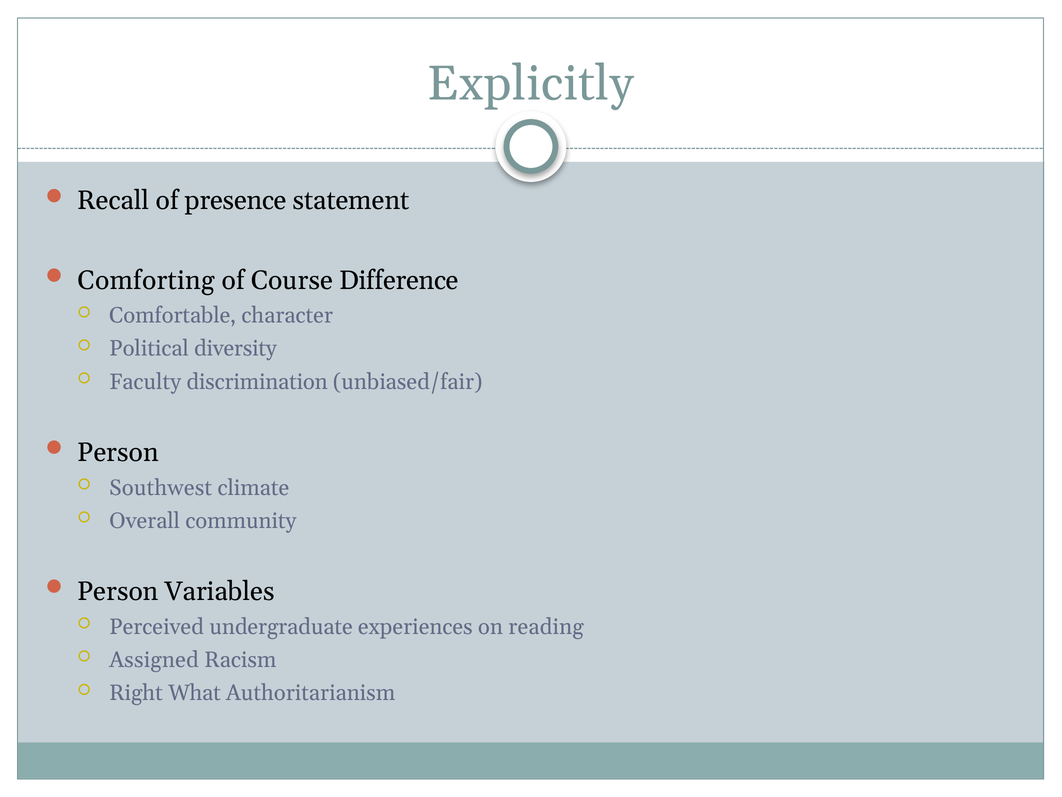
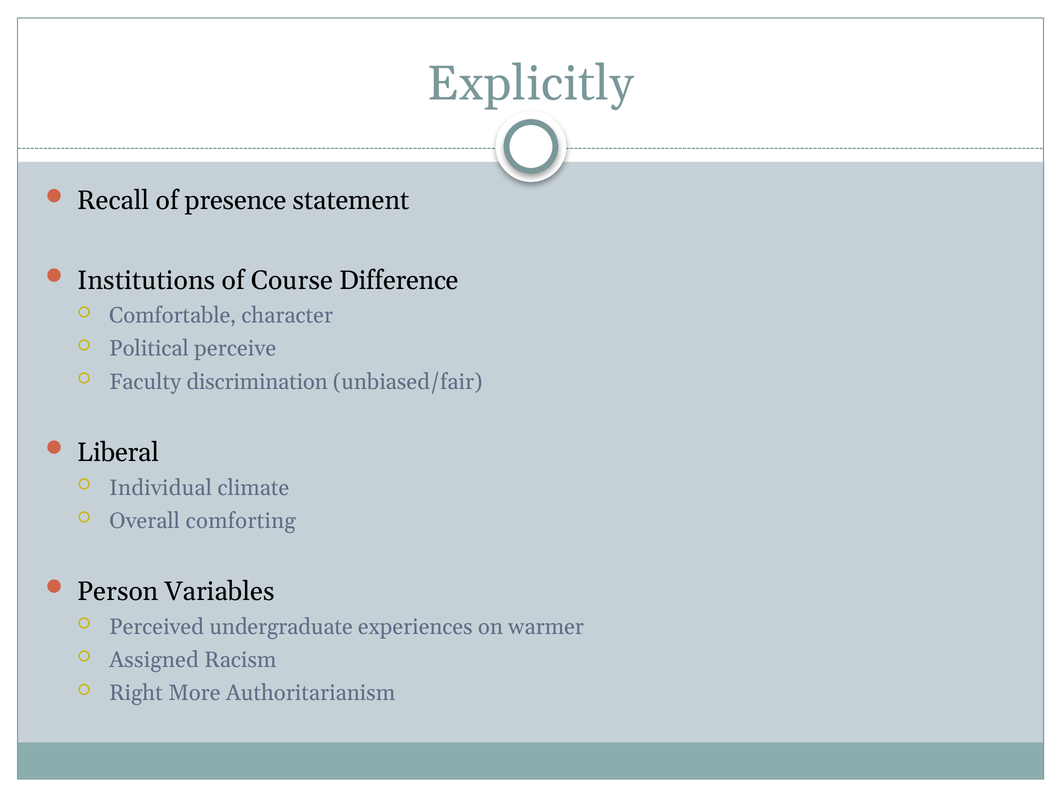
Comforting: Comforting -> Institutions
diversity: diversity -> perceive
Person at (118, 452): Person -> Liberal
Southwest: Southwest -> Individual
community: community -> comforting
reading: reading -> warmer
What: What -> More
